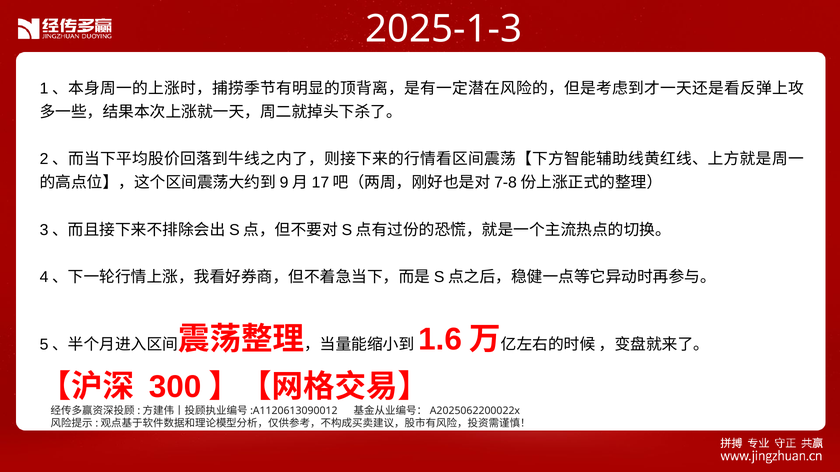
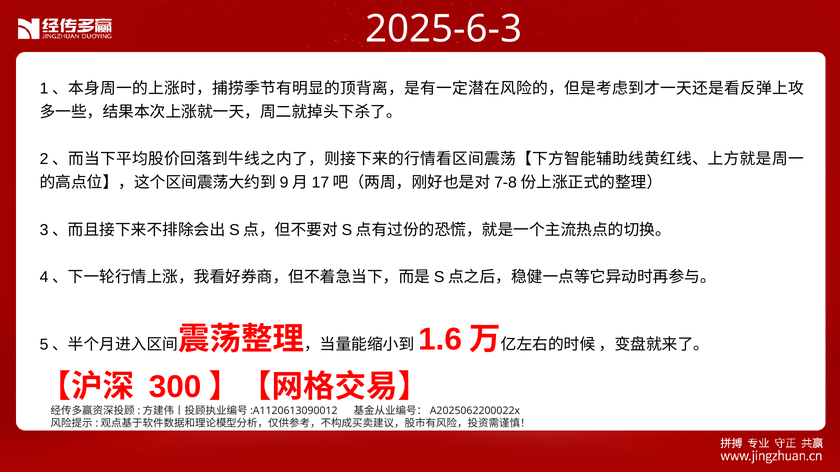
2025-1-3: 2025-1-3 -> 2025-6-3
